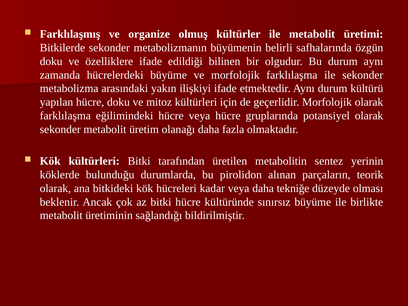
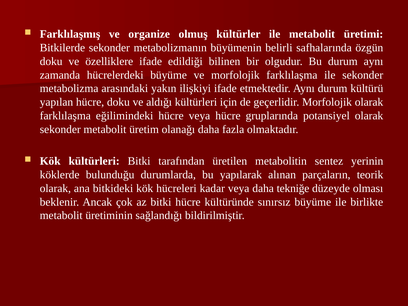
mitoz: mitoz -> aldığı
pirolidon: pirolidon -> yapılarak
